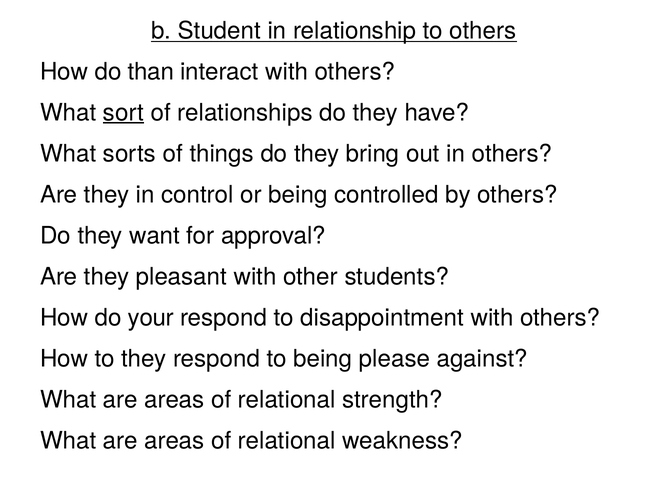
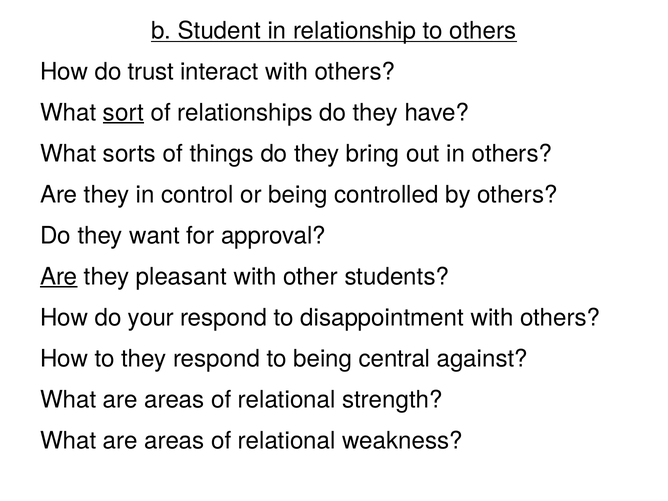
than: than -> trust
Are at (59, 277) underline: none -> present
please: please -> central
